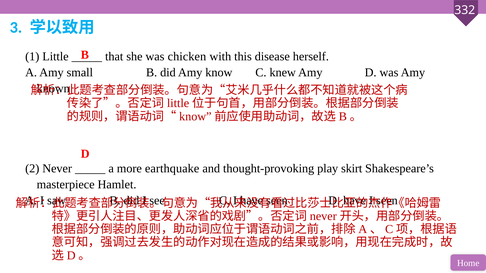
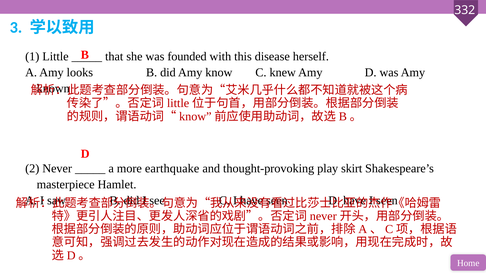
chicken: chicken -> founded
small: small -> looks
